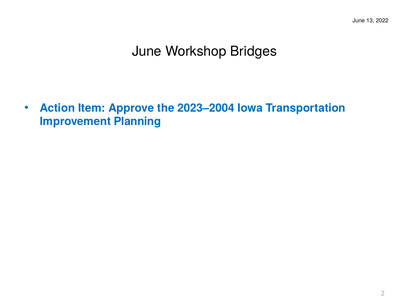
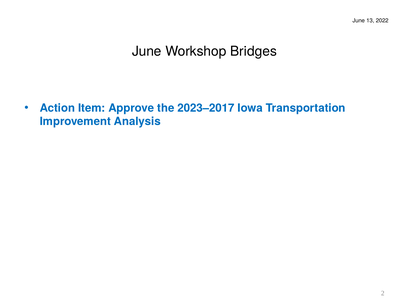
2023–2004: 2023–2004 -> 2023–2017
Planning: Planning -> Analysis
